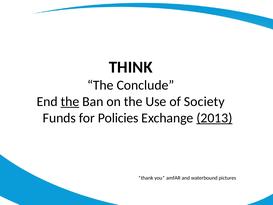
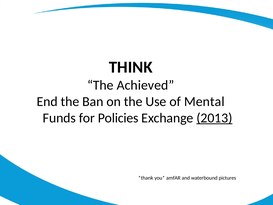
Conclude: Conclude -> Achieved
the at (70, 101) underline: present -> none
Society: Society -> Mental
